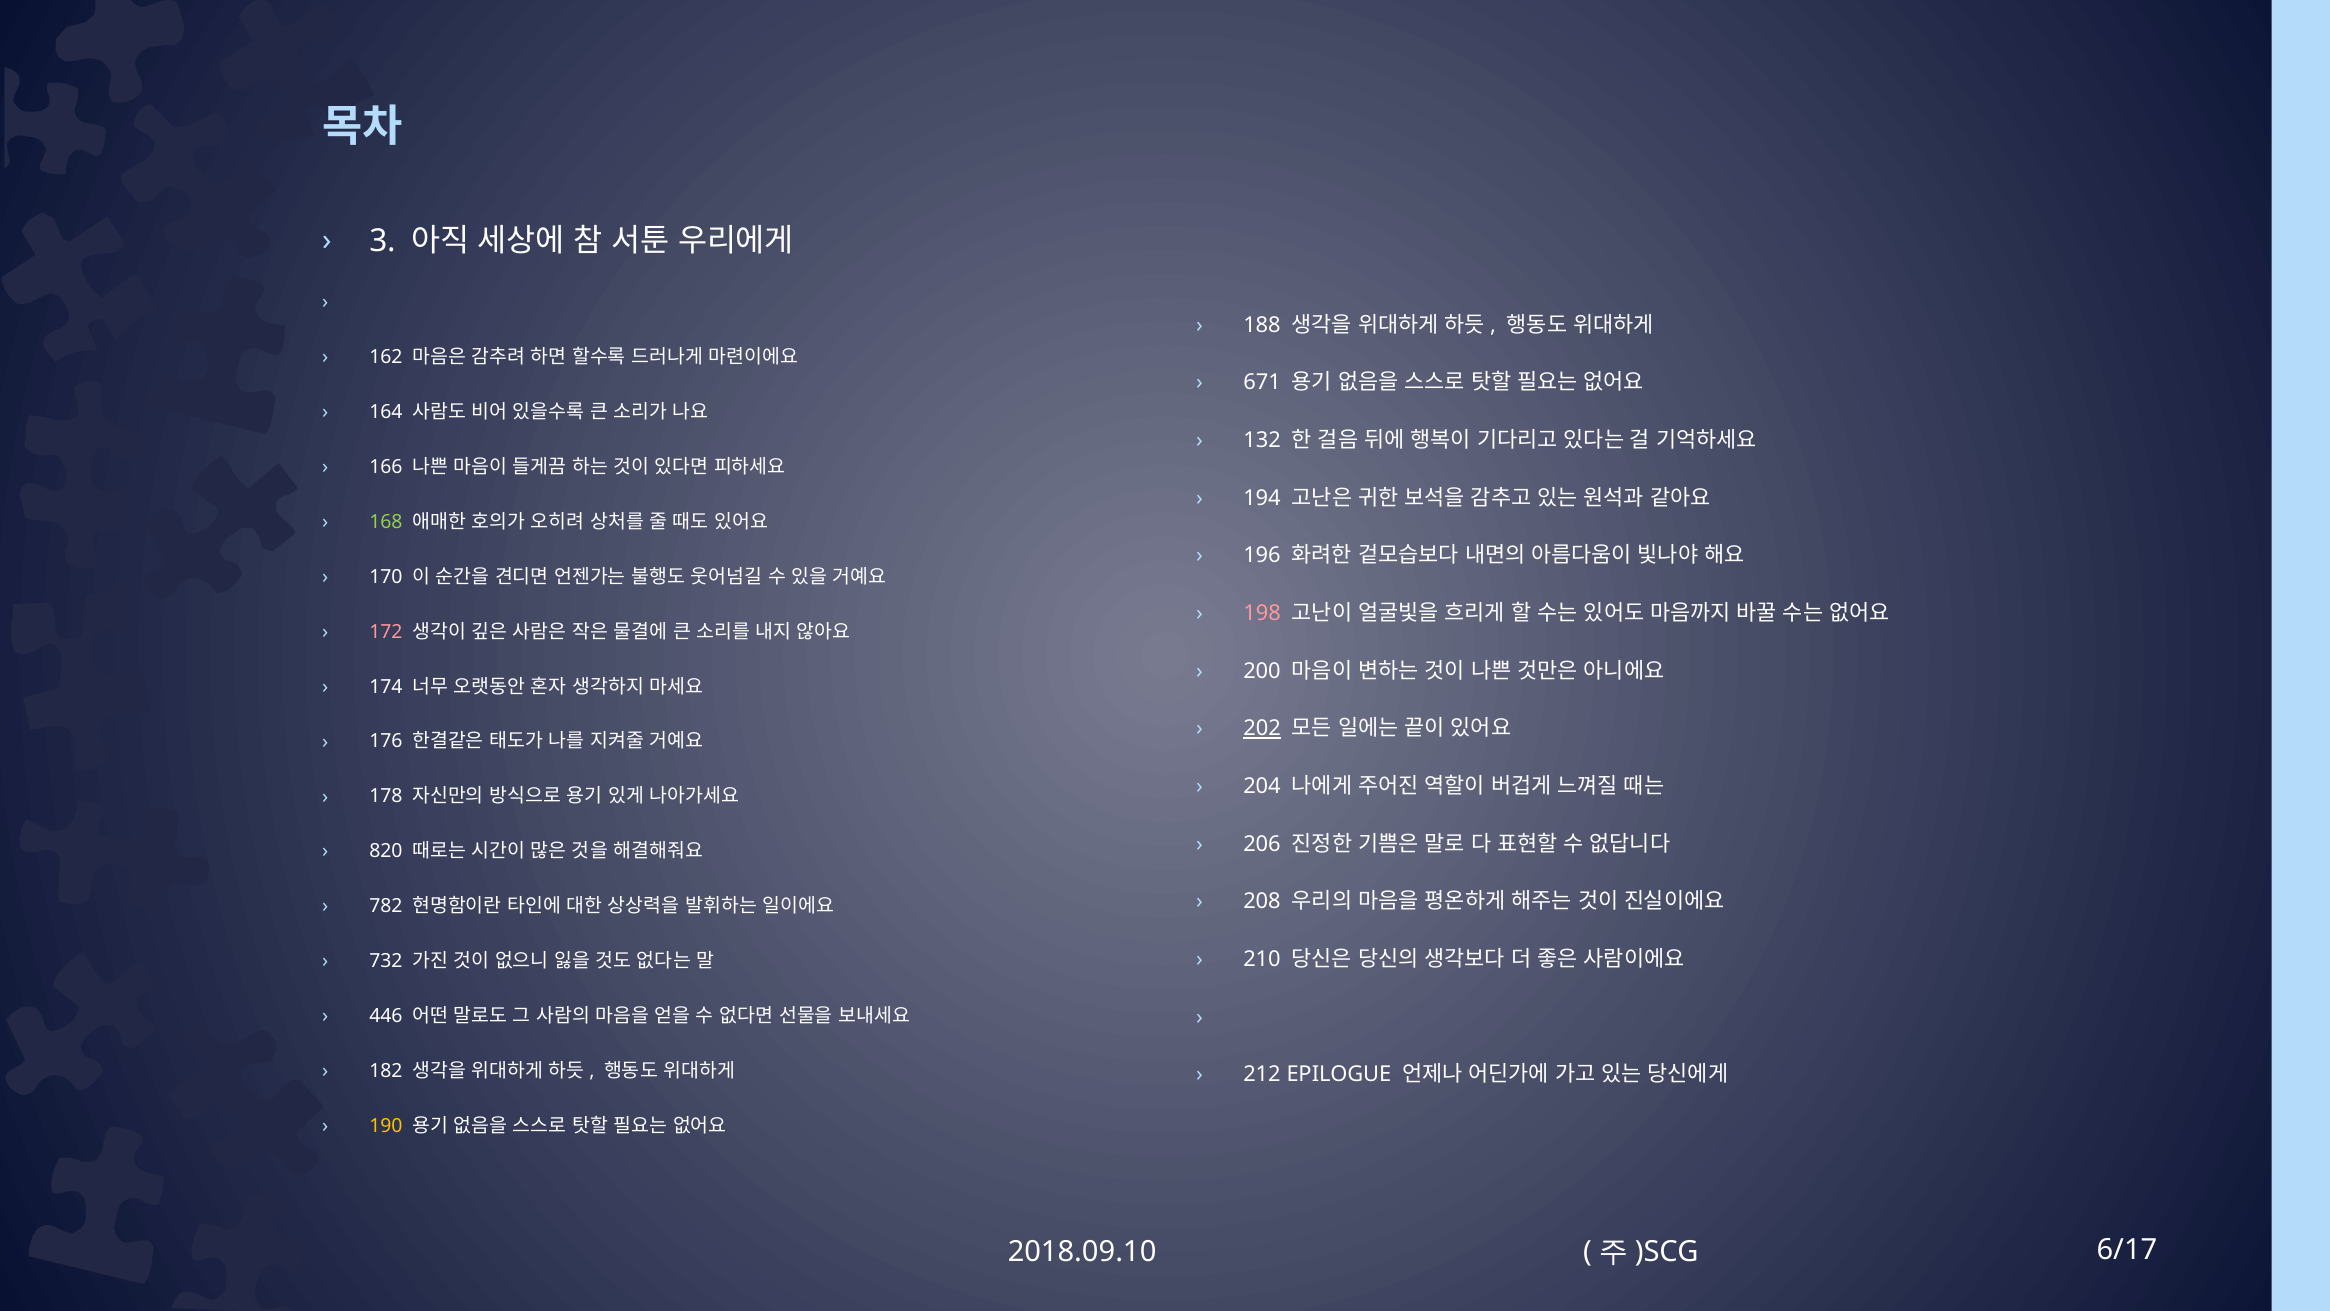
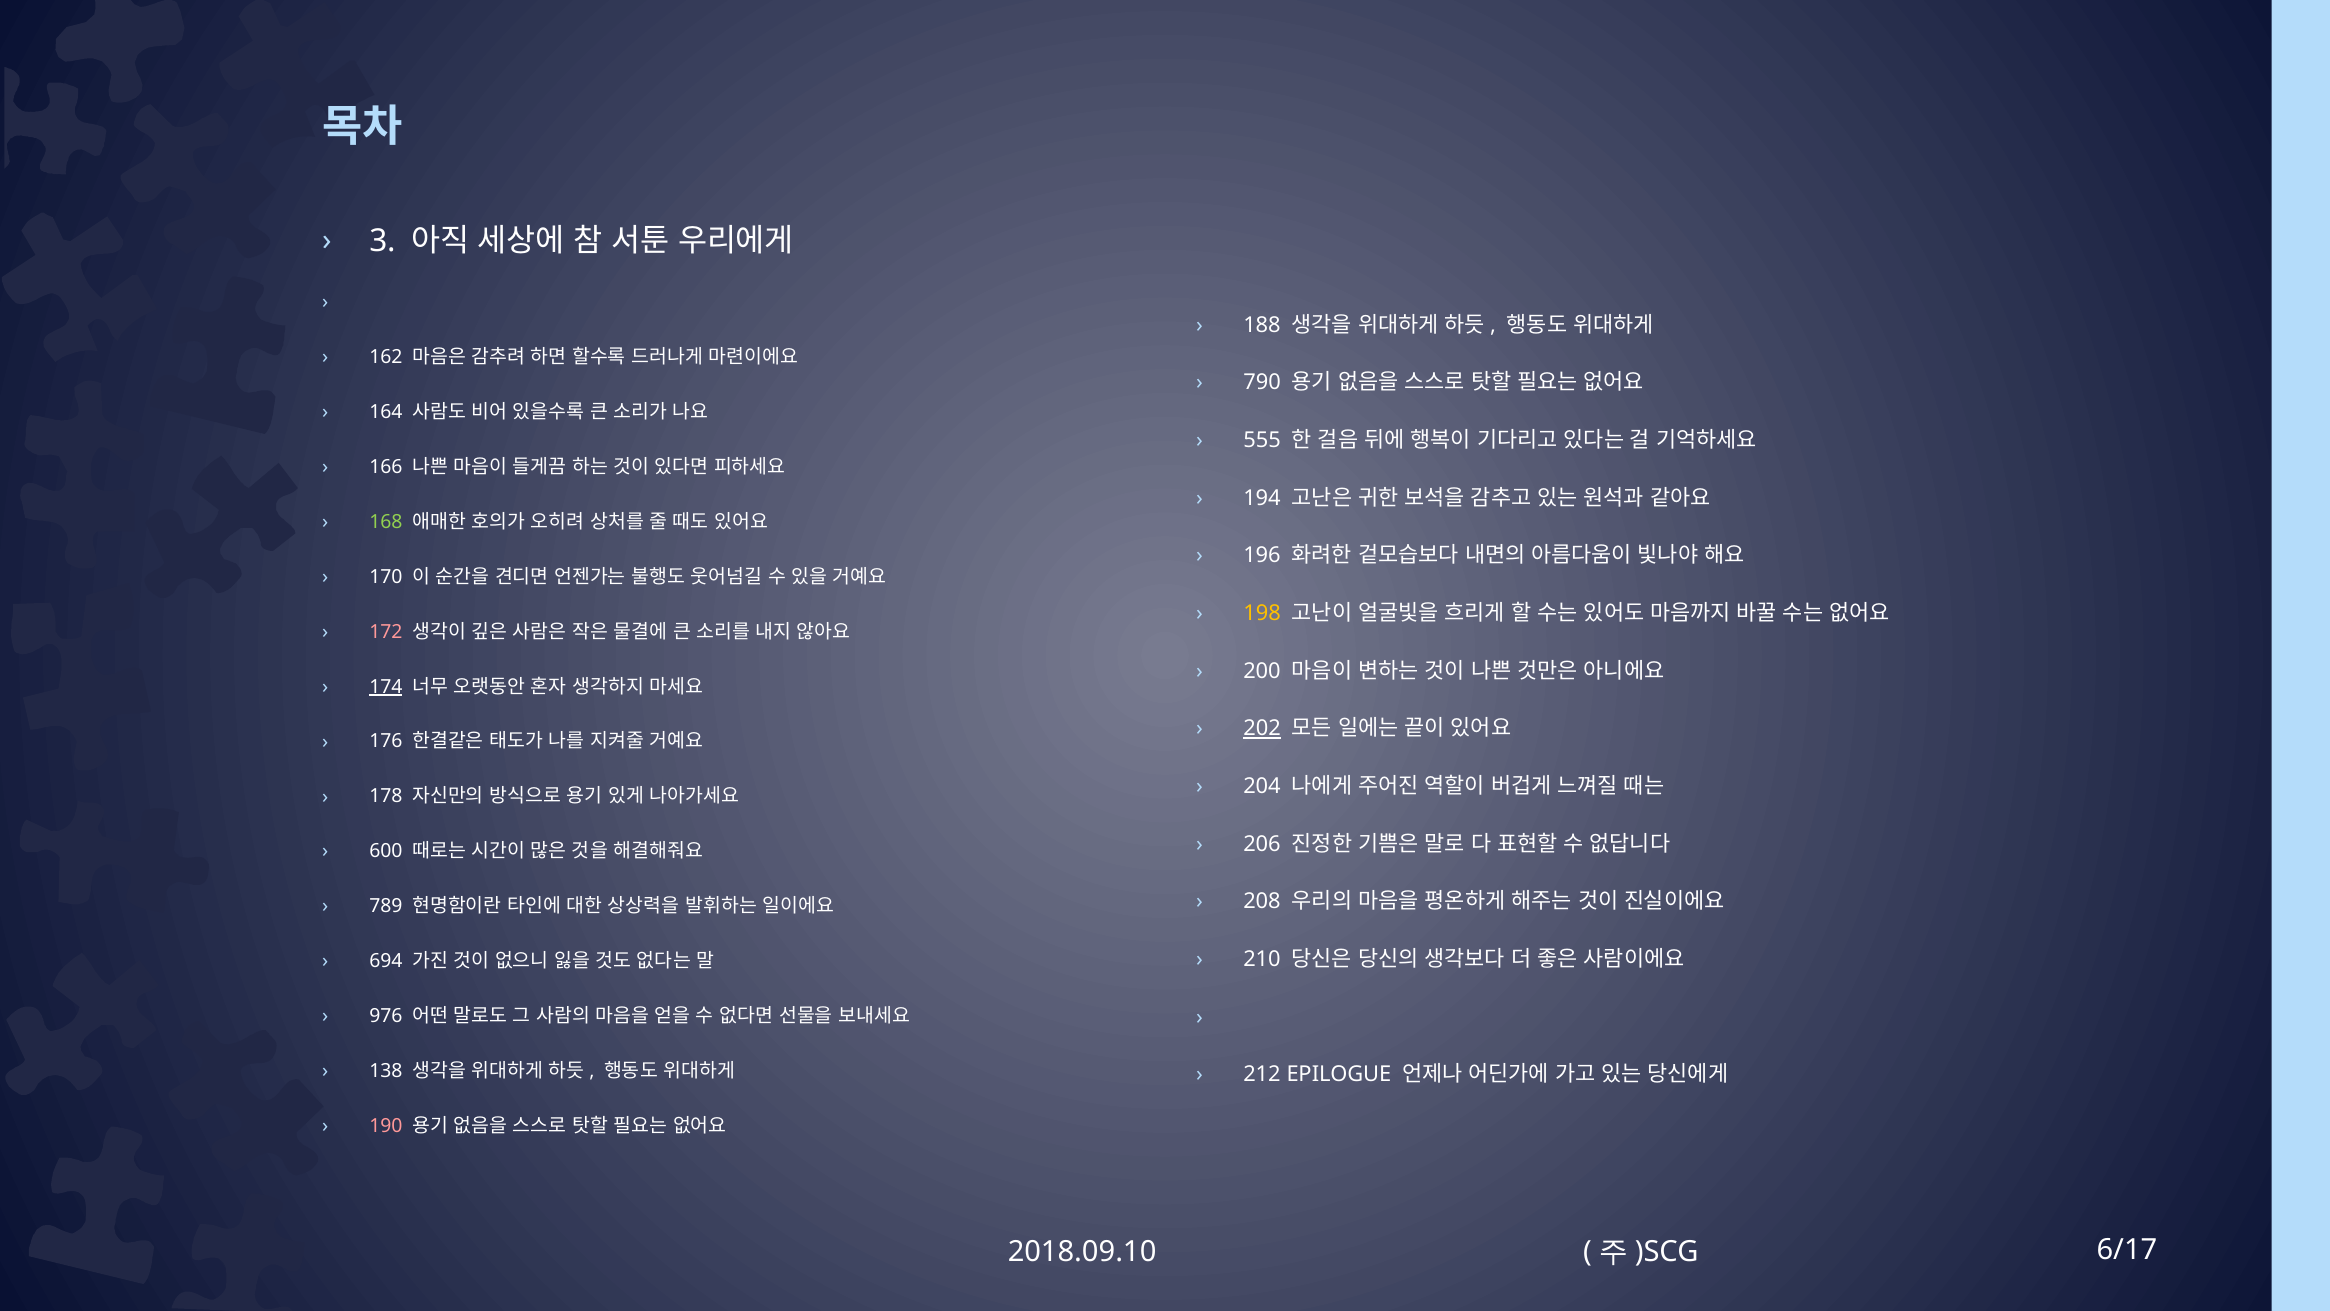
671: 671 -> 790
132: 132 -> 555
198 colour: pink -> yellow
174 underline: none -> present
820: 820 -> 600
782: 782 -> 789
732: 732 -> 694
446: 446 -> 976
182: 182 -> 138
190 colour: yellow -> pink
